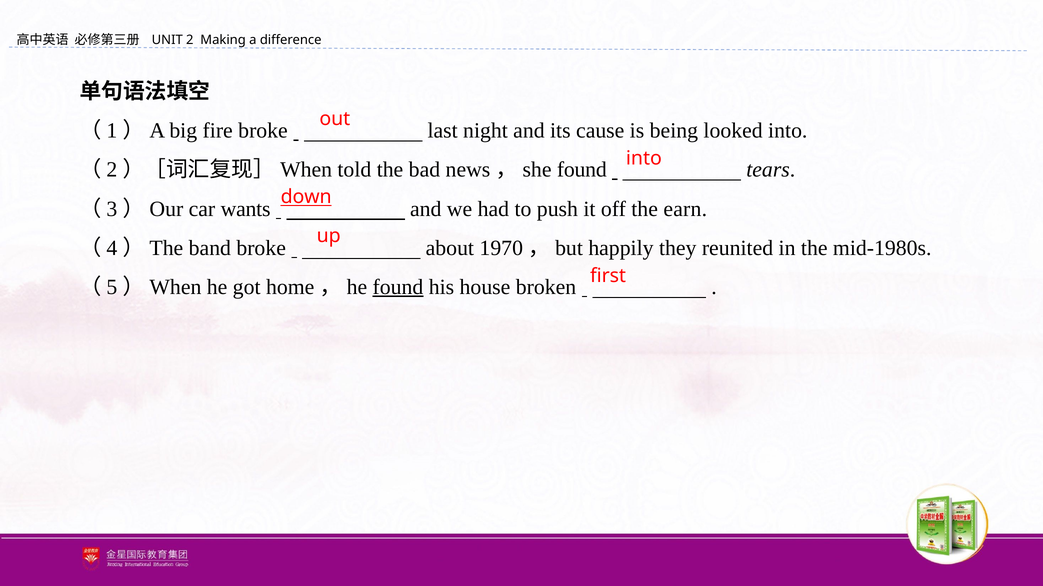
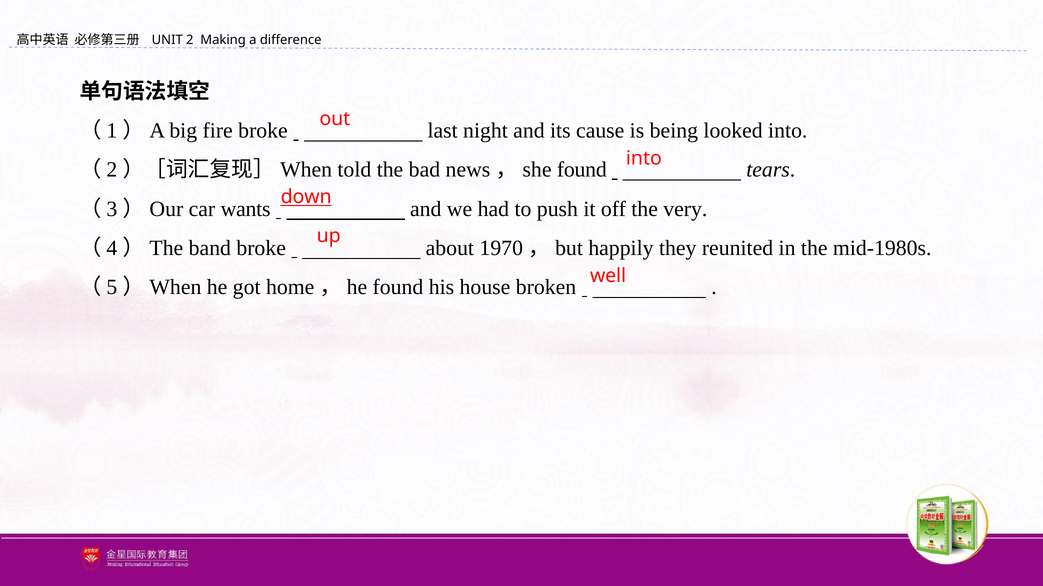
earn: earn -> very
first: first -> well
found at (398, 287) underline: present -> none
